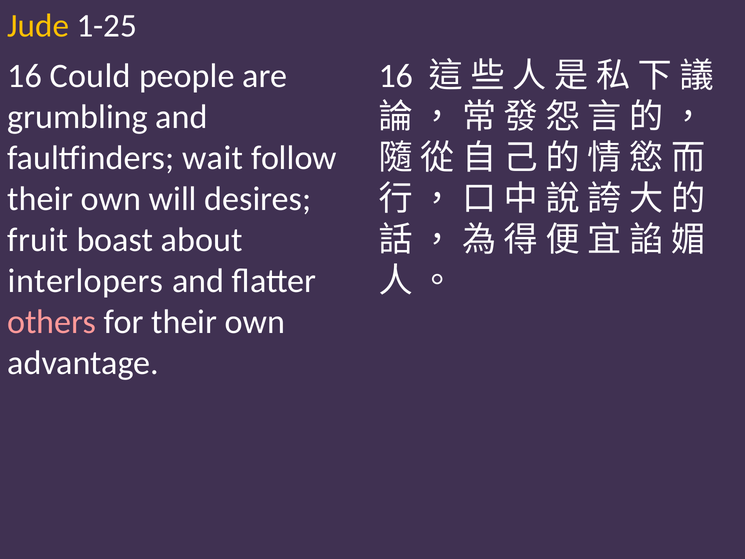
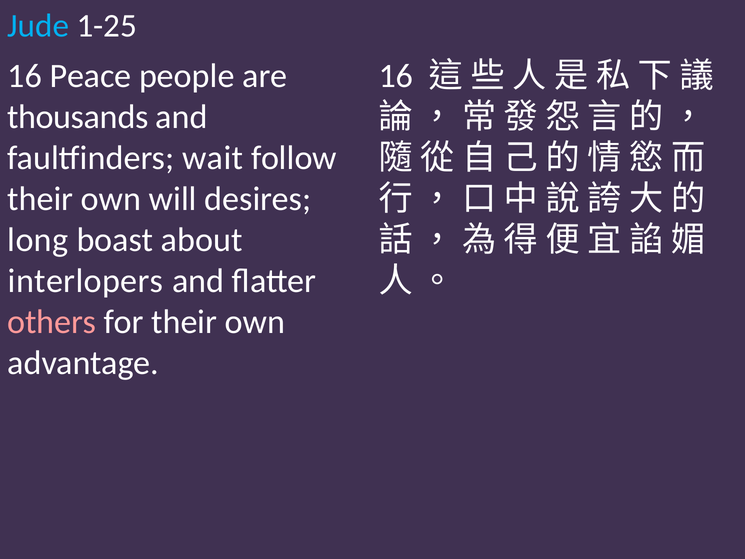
Jude colour: yellow -> light blue
Could: Could -> Peace
grumbling: grumbling -> thousands
fruit: fruit -> long
